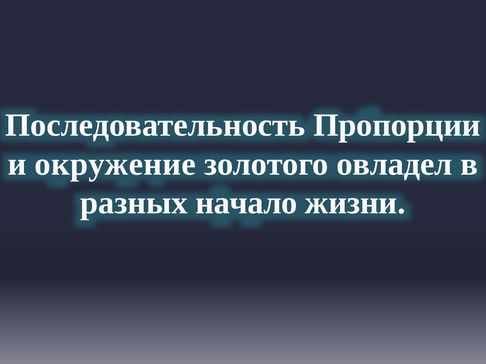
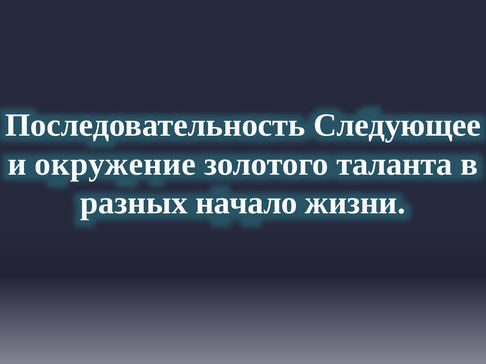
Пропорции: Пропорции -> Следующее
овладел: овладел -> таланта
